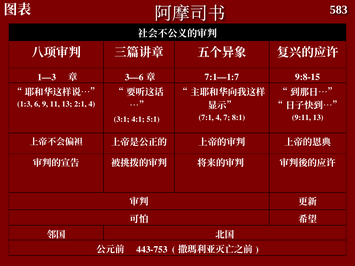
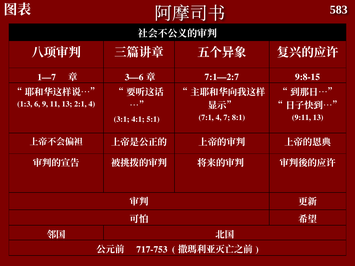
1—3: 1—3 -> 1—7
7:1—1:7: 7:1—1:7 -> 7:1—2:7
443-753: 443-753 -> 717-753
